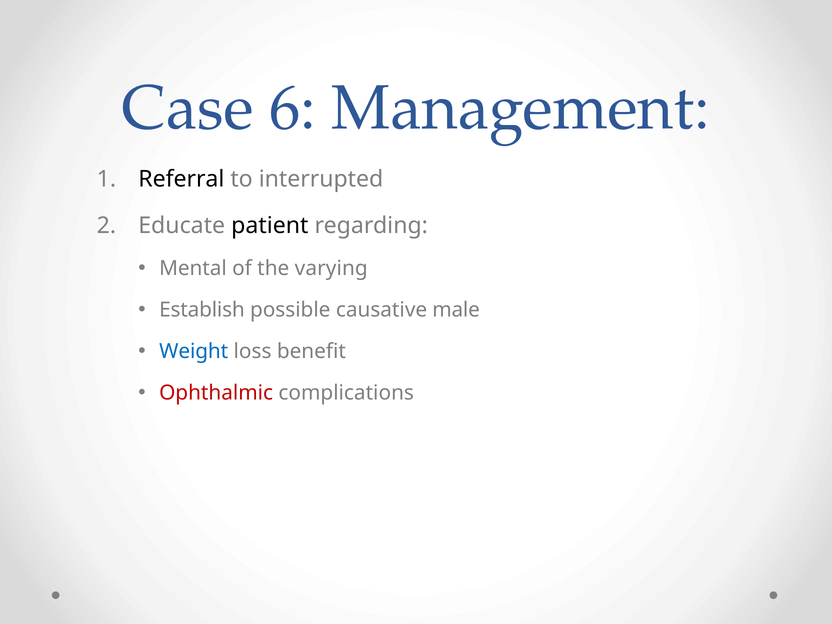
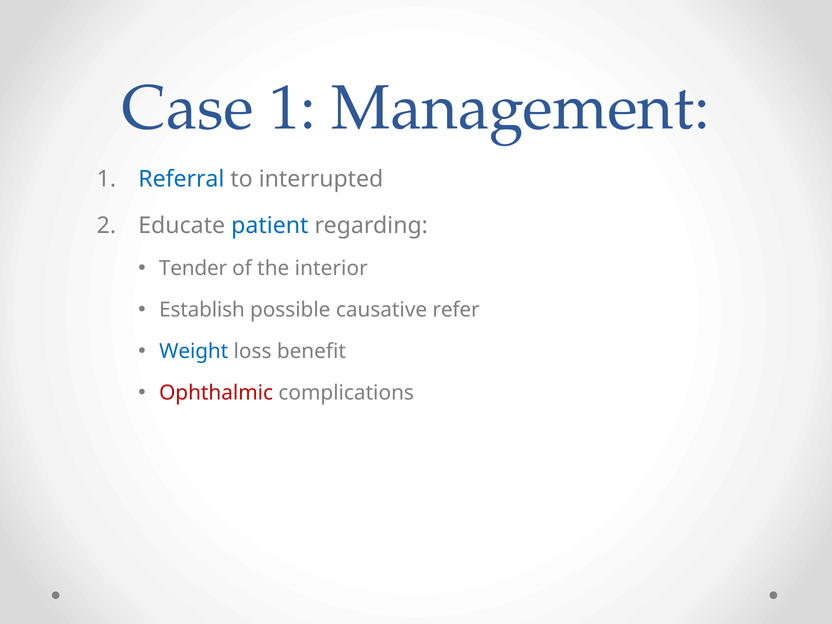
Case 6: 6 -> 1
Referral colour: black -> blue
patient colour: black -> blue
Mental: Mental -> Tender
varying: varying -> interior
male: male -> refer
